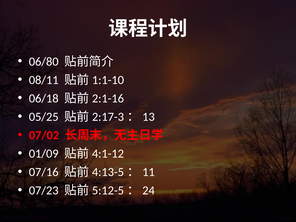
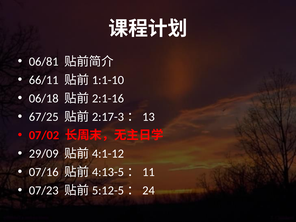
06/80: 06/80 -> 06/81
08/11: 08/11 -> 66/11
05/25: 05/25 -> 67/25
01/09: 01/09 -> 29/09
